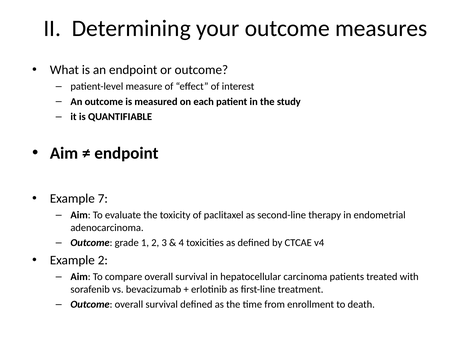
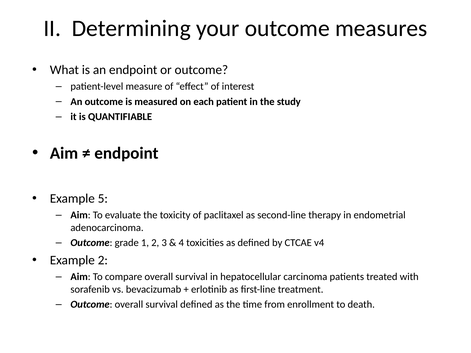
7: 7 -> 5
